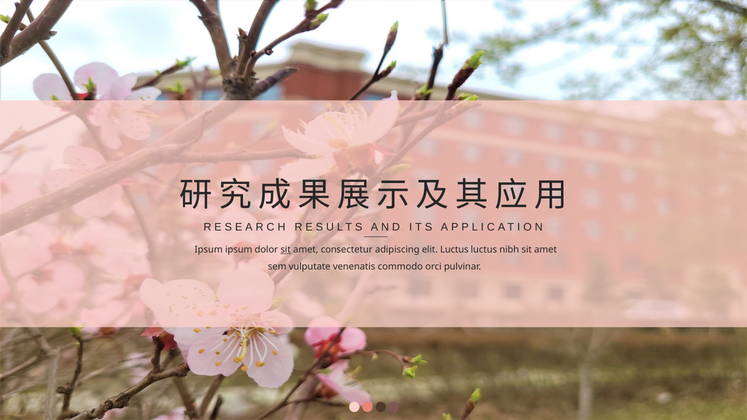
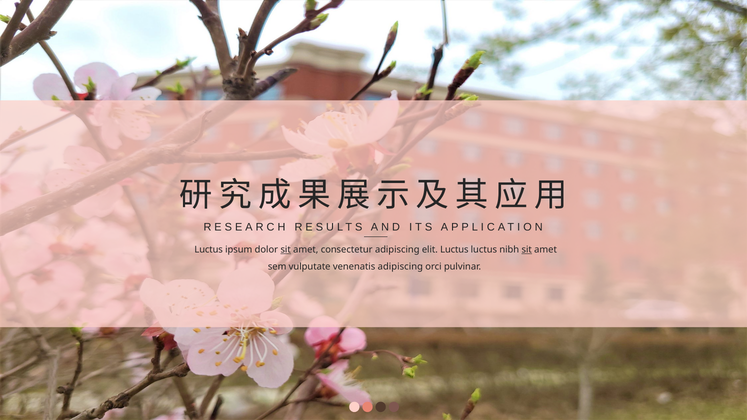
Ipsum at (209, 250): Ipsum -> Luctus
sit at (527, 250) underline: none -> present
venenatis commodo: commodo -> adipiscing
